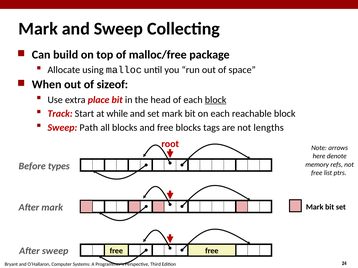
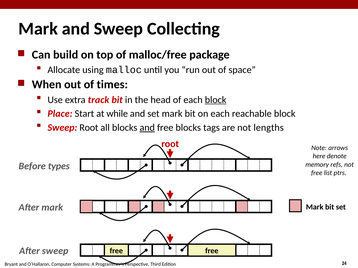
sizeof: sizeof -> times
place: place -> track
Track: Track -> Place
Sweep Path: Path -> Root
and at (147, 128) underline: none -> present
